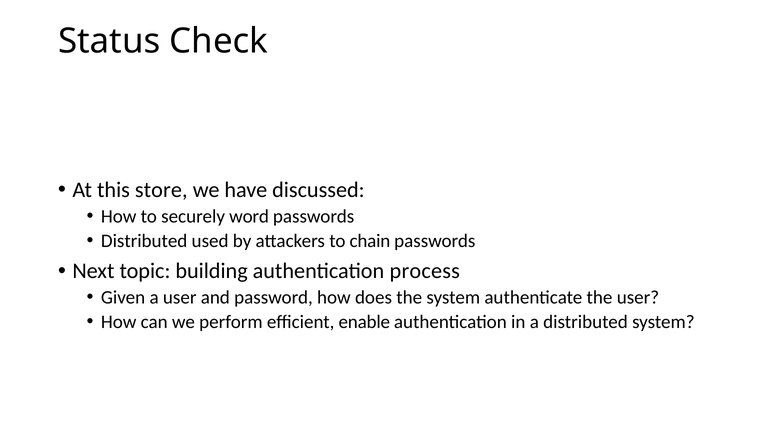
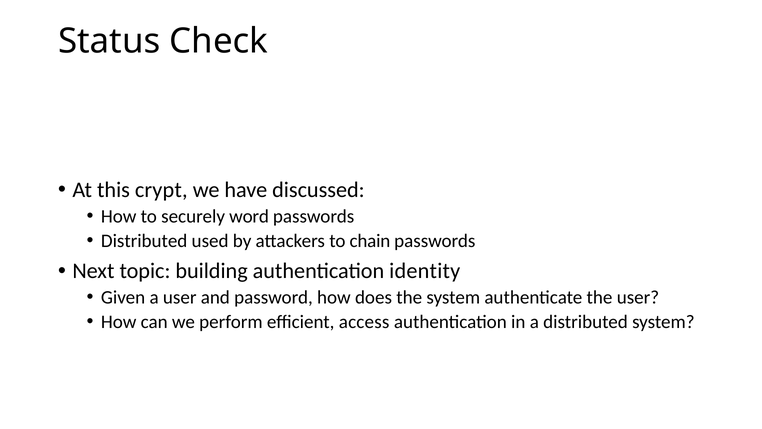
store: store -> crypt
process: process -> identity
enable: enable -> access
